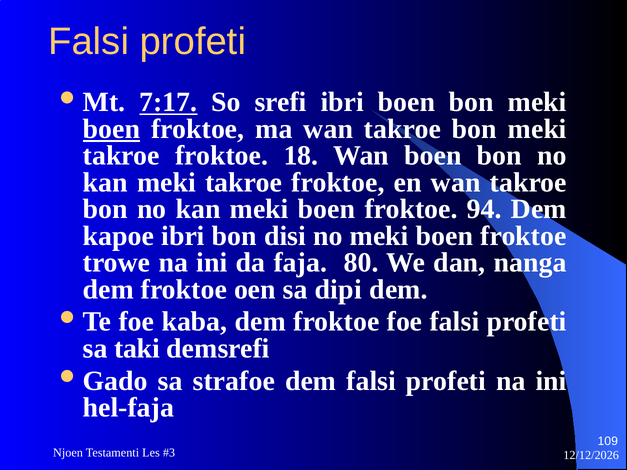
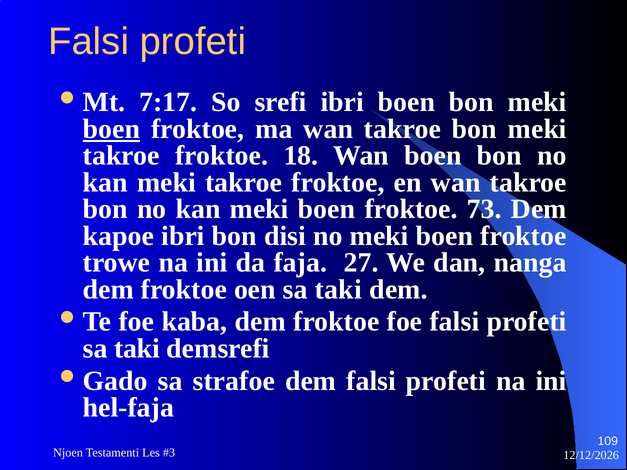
7:17 underline: present -> none
94: 94 -> 73
80: 80 -> 27
oen sa dipi: dipi -> taki
